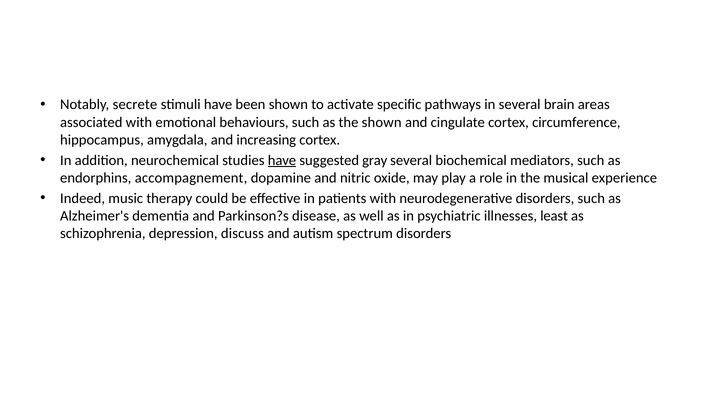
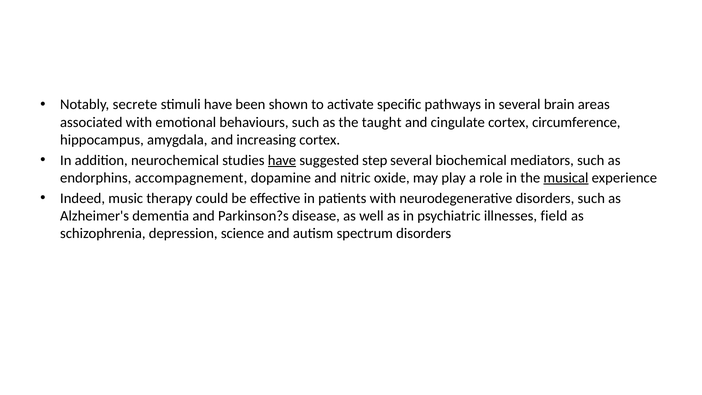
the shown: shown -> taught
gray: gray -> step
musical underline: none -> present
least: least -> field
discuss: discuss -> science
